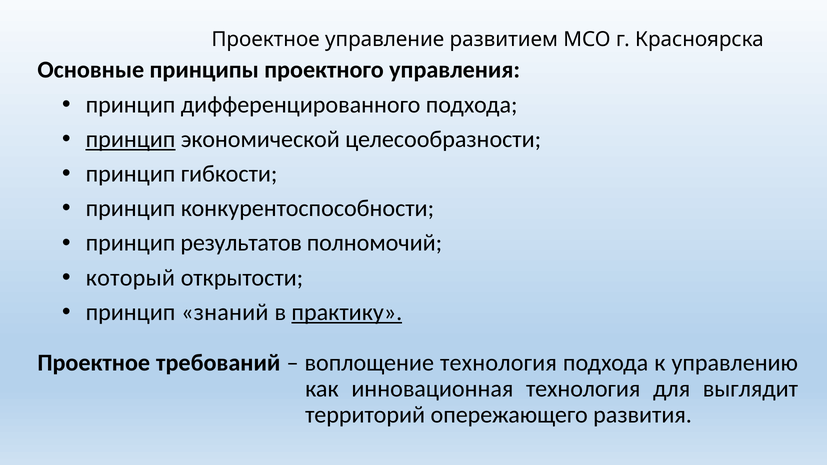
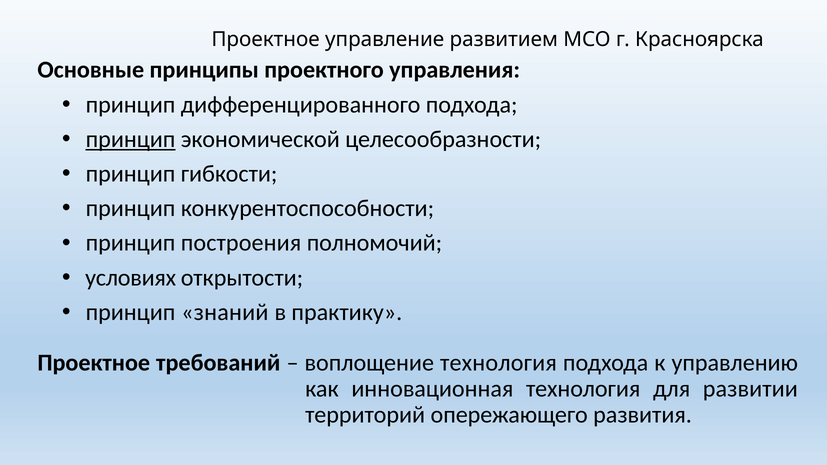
результатов: результатов -> построения
который: который -> условиях
практику underline: present -> none
выглядит: выглядит -> развитии
